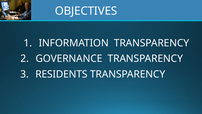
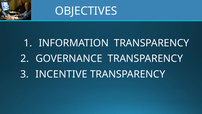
RESIDENTS: RESIDENTS -> INCENTIVE
